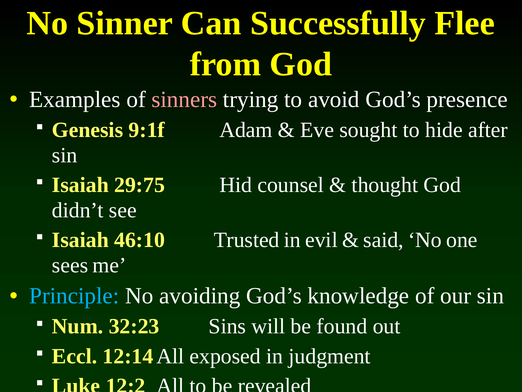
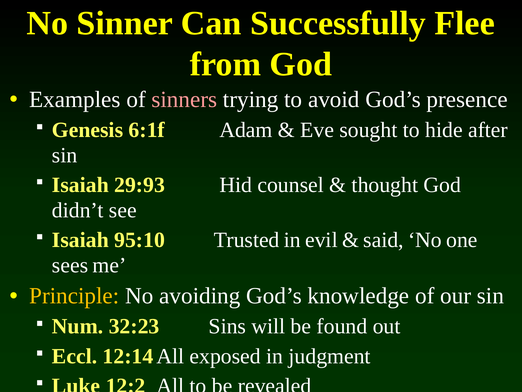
9:1f: 9:1f -> 6:1f
29:75: 29:75 -> 29:93
46:10: 46:10 -> 95:10
Principle colour: light blue -> yellow
